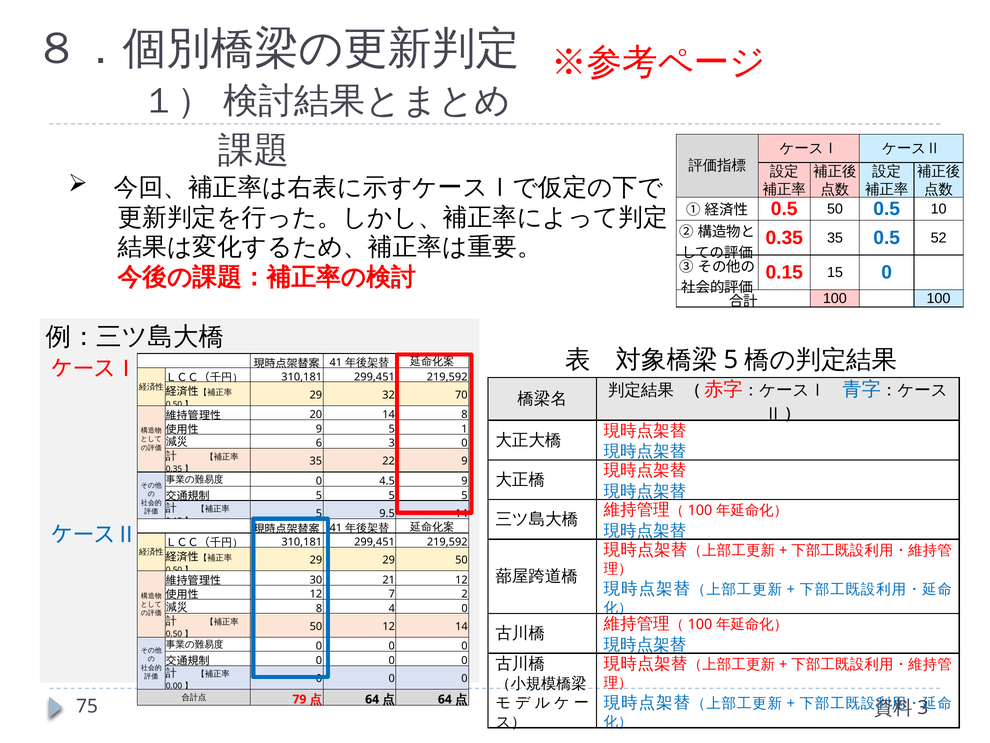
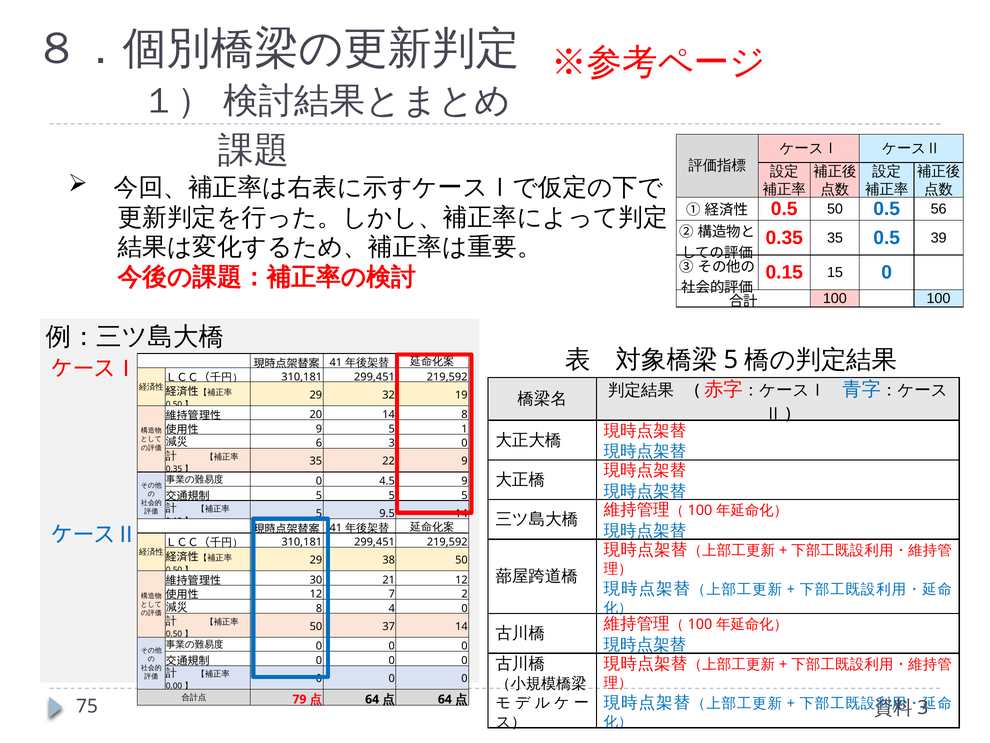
10: 10 -> 56
52: 52 -> 39
70: 70 -> 19
29 29: 29 -> 38
50 12: 12 -> 37
